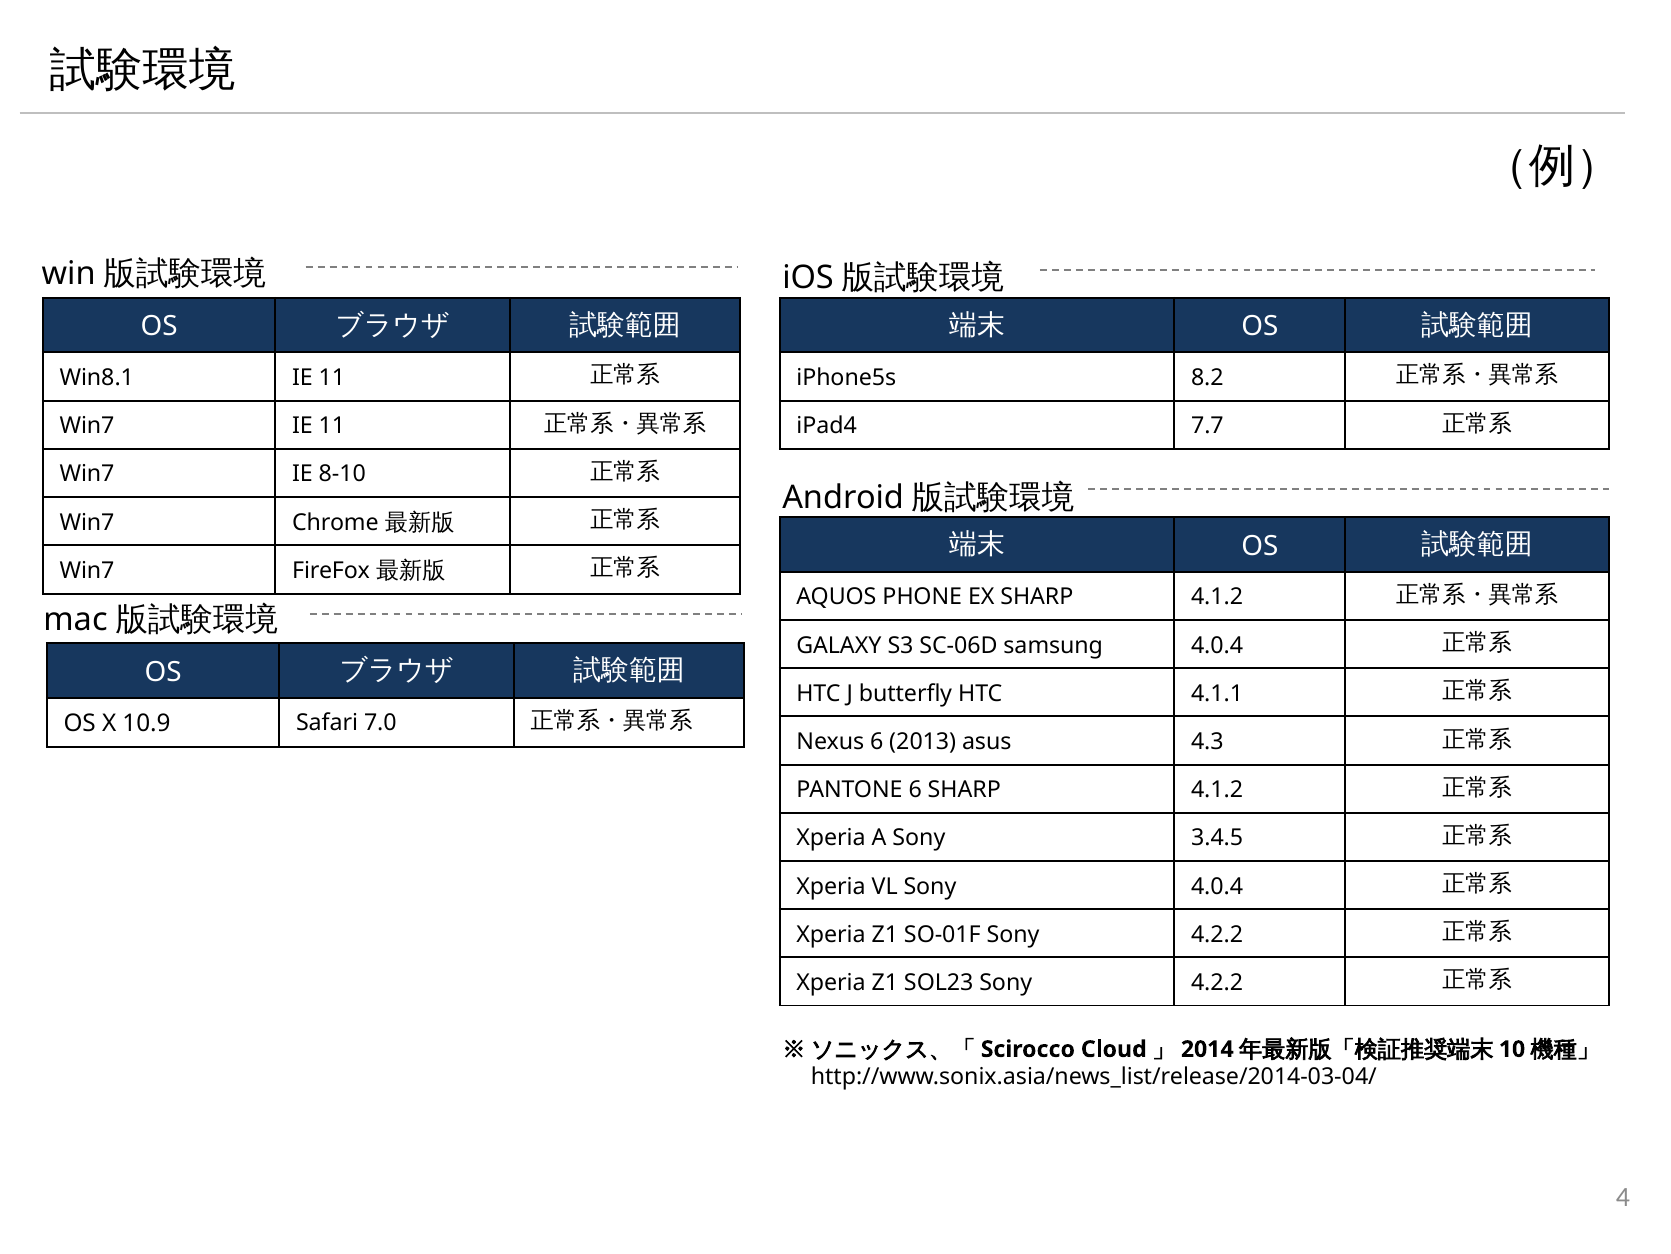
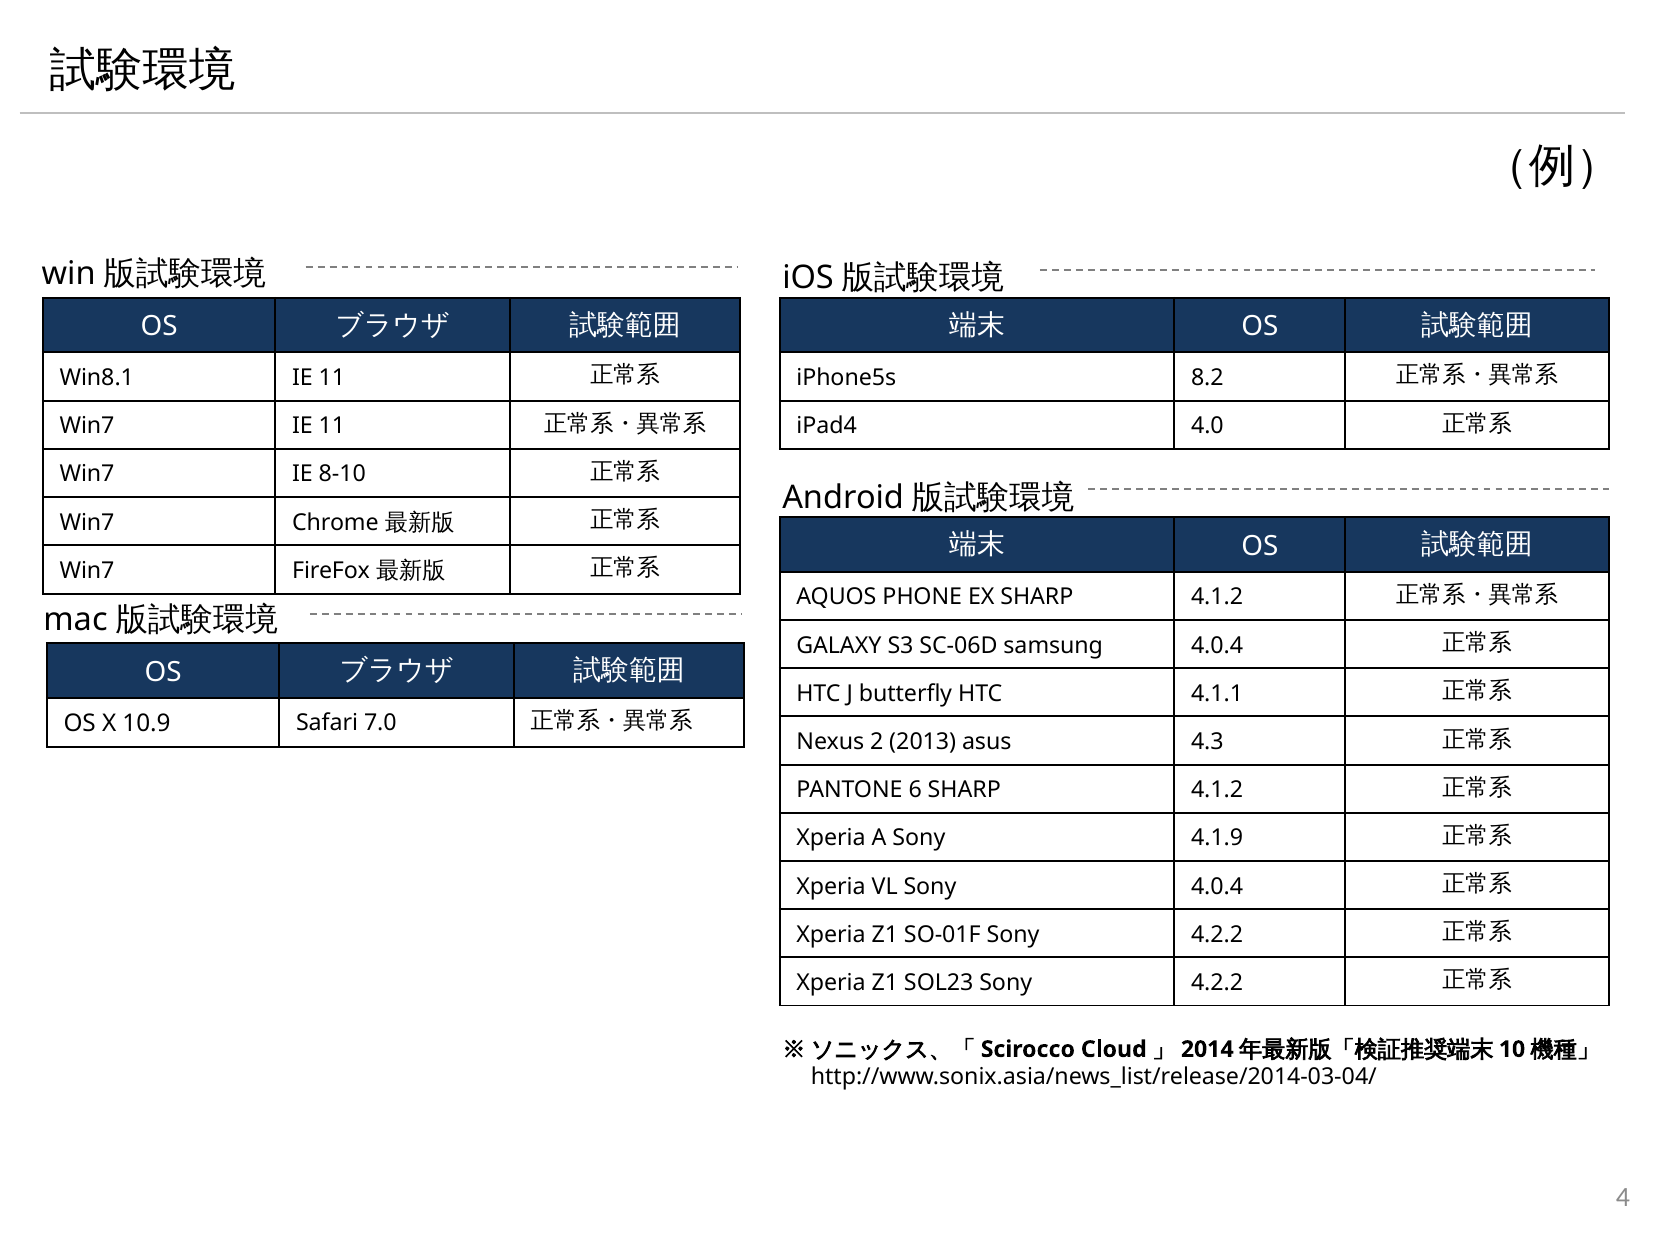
7.7: 7.7 -> 4.0
Nexus 6: 6 -> 2
3.4.5: 3.4.5 -> 4.1.9
